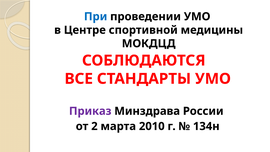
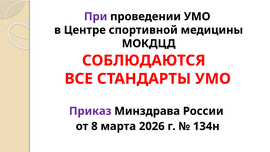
При colour: blue -> purple
2: 2 -> 8
2010: 2010 -> 2026
